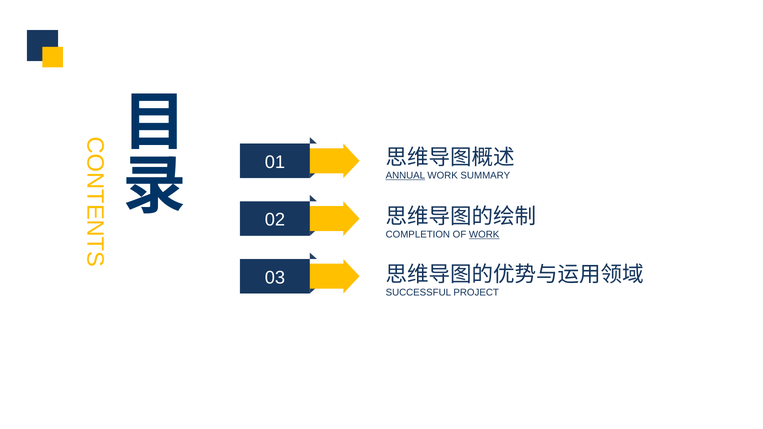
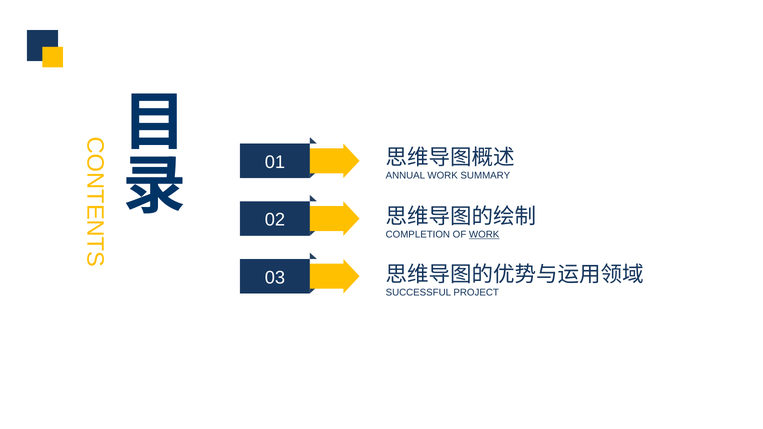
ANNUAL underline: present -> none
